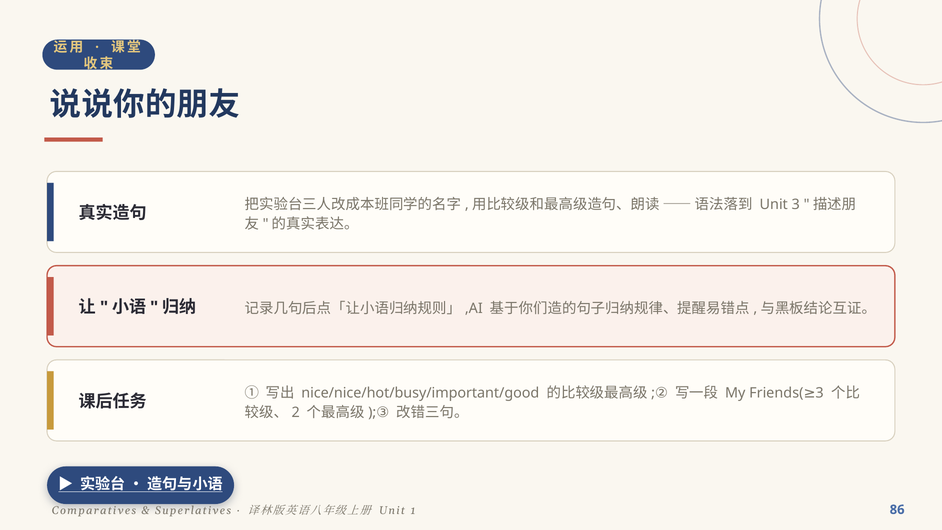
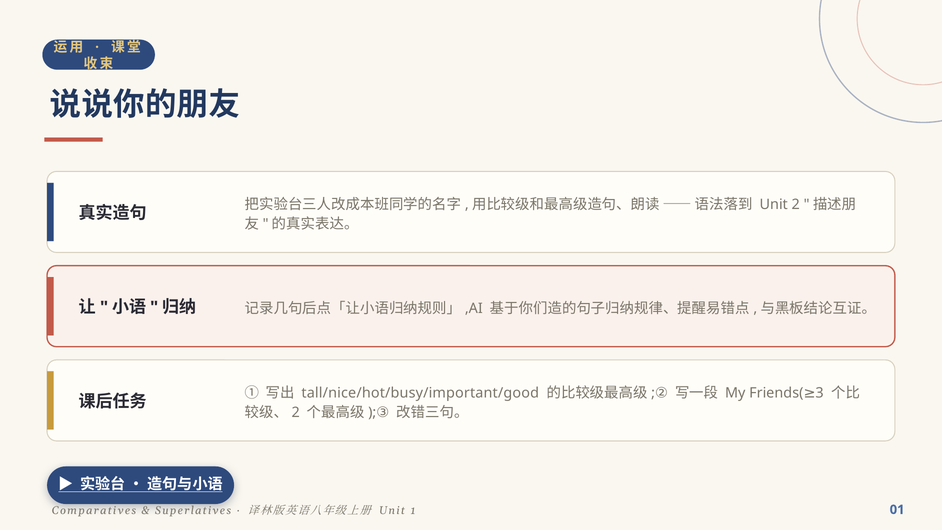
Unit 3: 3 -> 2
nice/nice/hot/busy/important/good: nice/nice/hot/busy/important/good -> tall/nice/hot/busy/important/good
86: 86 -> 01
